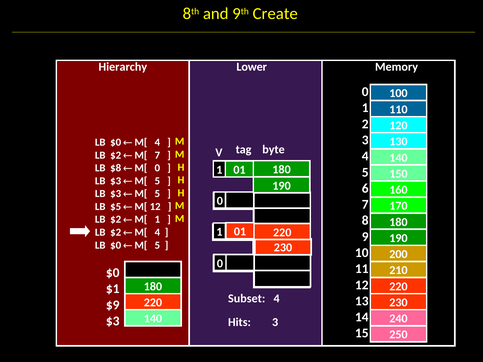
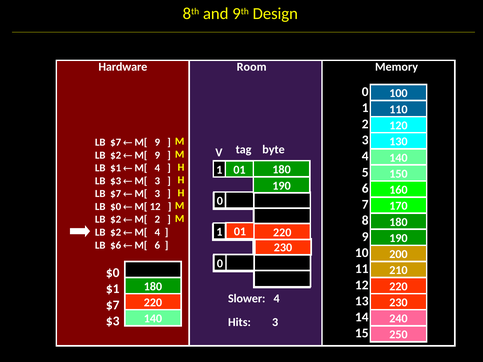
Create: Create -> Design
Hierarchy: Hierarchy -> Hardware
Lower: Lower -> Room
$0 at (116, 142): $0 -> $7
4 at (157, 142): 4 -> 9
7 at (157, 155): 7 -> 9
LB $8: $8 -> $1
0 at (157, 168): 0 -> 4
5 at (157, 181): 5 -> 3
$3 at (116, 194): $3 -> $7
5 at (157, 194): 5 -> 3
LB $5: $5 -> $0
M[ 1: 1 -> 2
$0 at (116, 245): $0 -> $6
5 at (157, 245): 5 -> 6
Subset: Subset -> Slower
$9 at (113, 305): $9 -> $7
